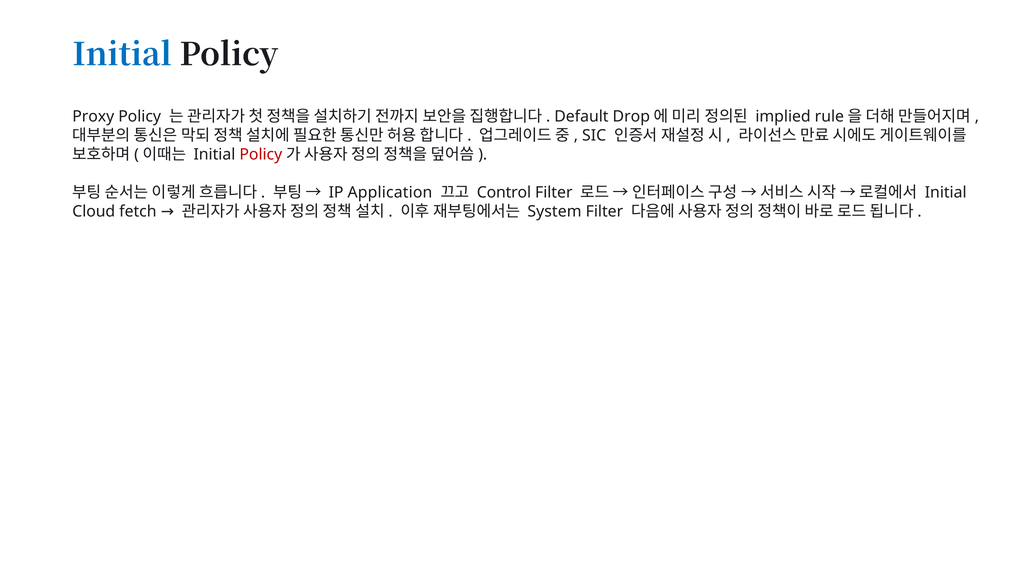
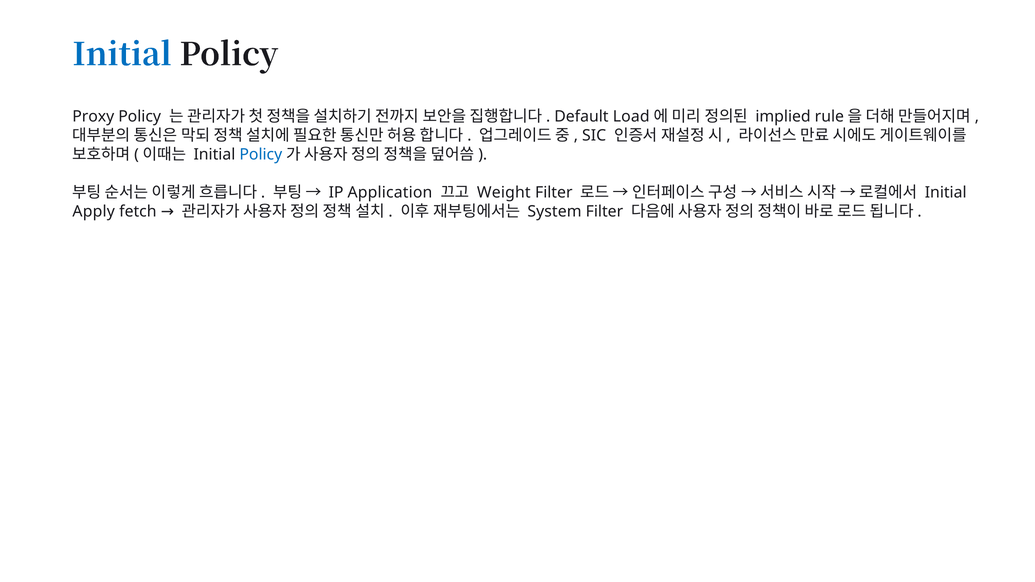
Drop: Drop -> Load
Policy at (261, 155) colour: red -> blue
Control: Control -> Weight
Cloud: Cloud -> Apply
